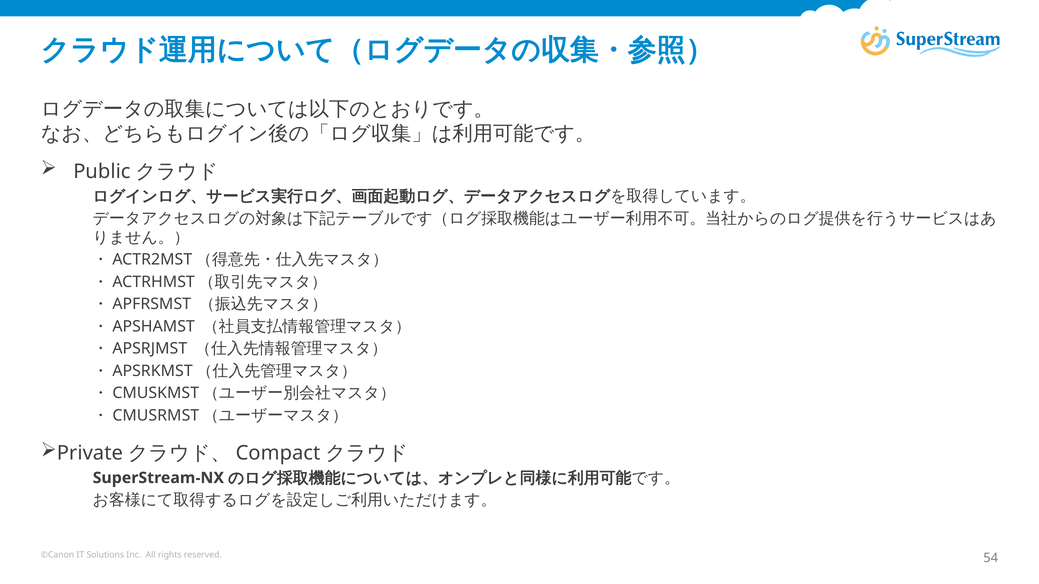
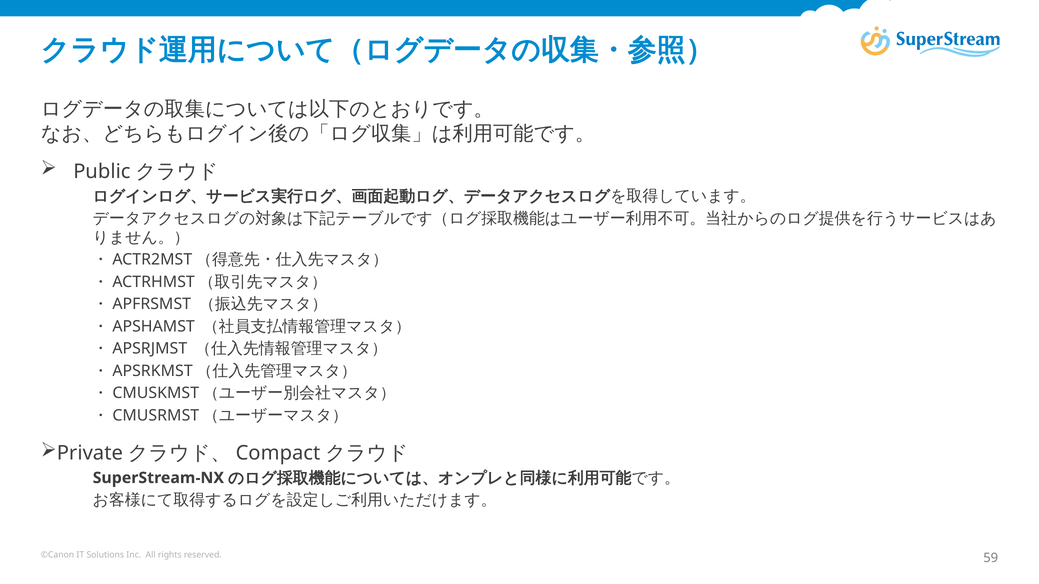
54: 54 -> 59
